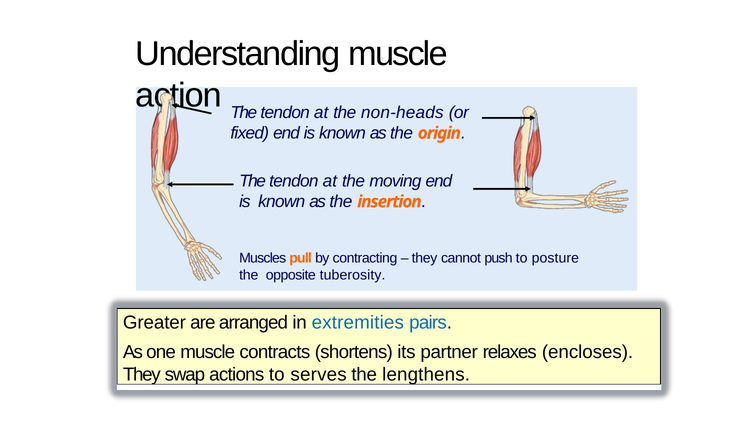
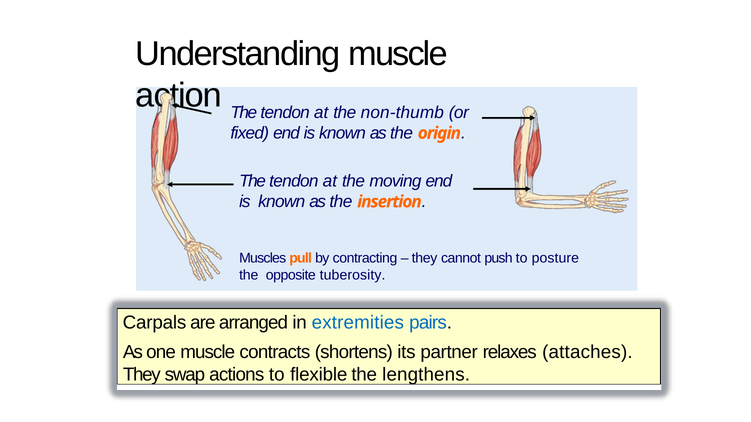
non-heads: non-heads -> non-thumb
Greater: Greater -> Carpals
encloses: encloses -> attaches
serves: serves -> flexible
